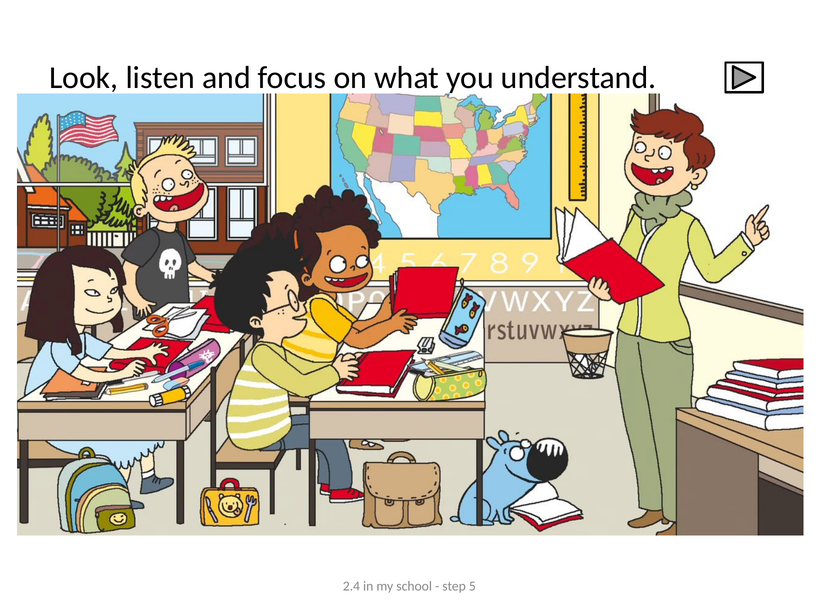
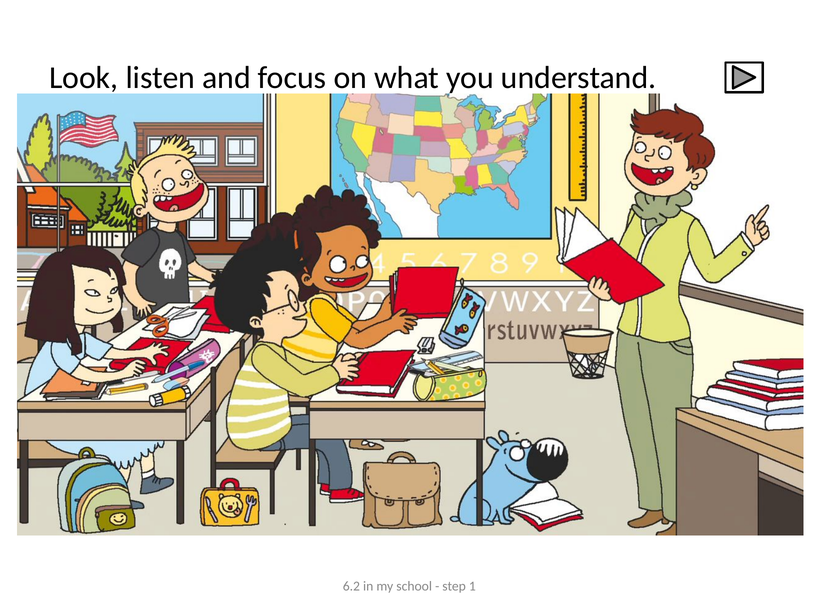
2.4: 2.4 -> 6.2
5: 5 -> 1
